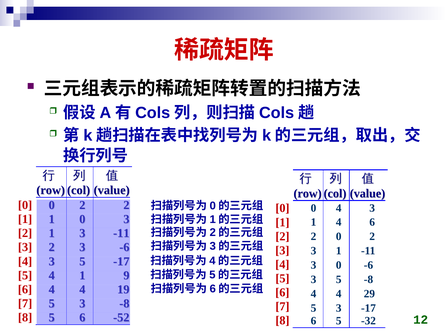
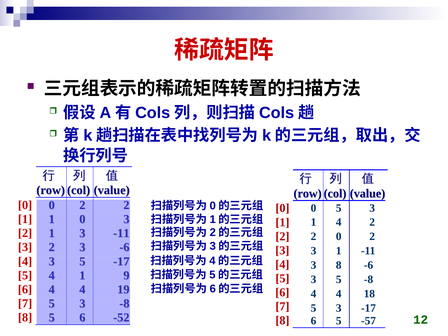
0 4: 4 -> 5
4 6: 6 -> 2
3 0: 0 -> 8
29: 29 -> 18
-32: -32 -> -57
